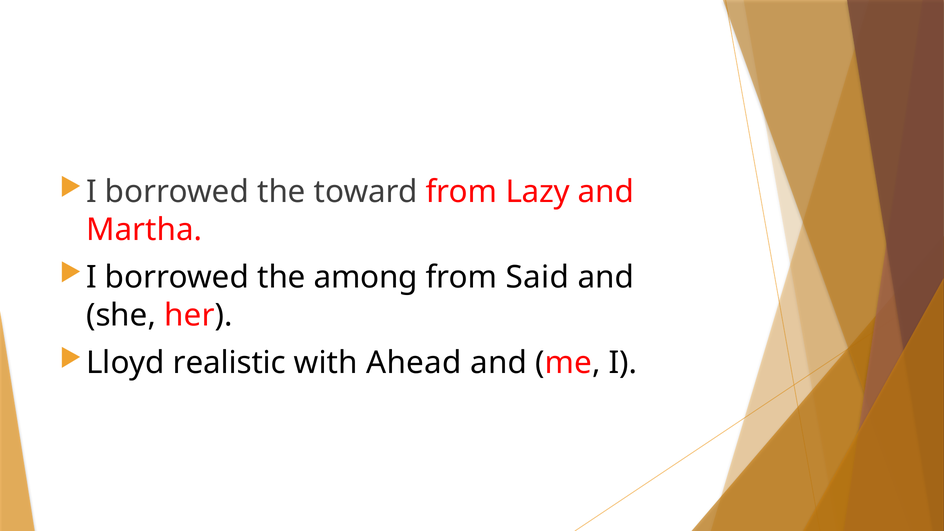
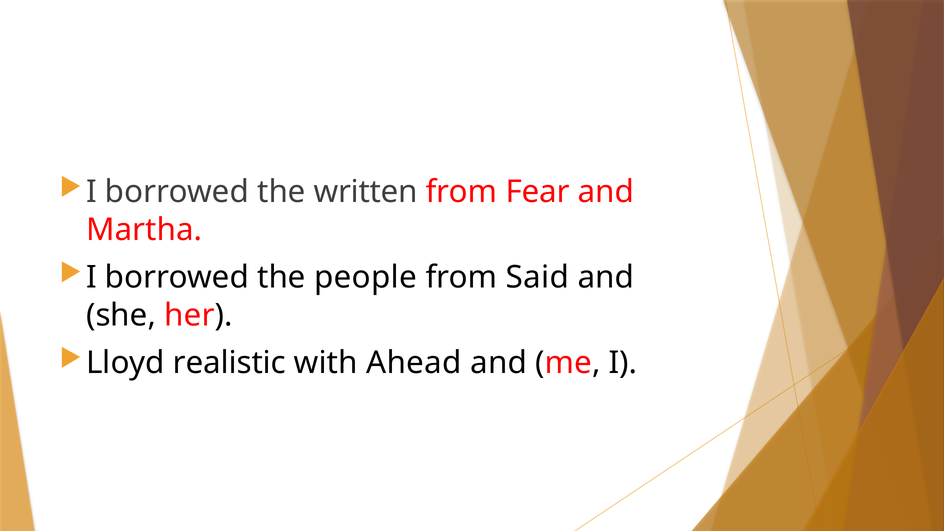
toward: toward -> written
Lazy: Lazy -> Fear
among: among -> people
